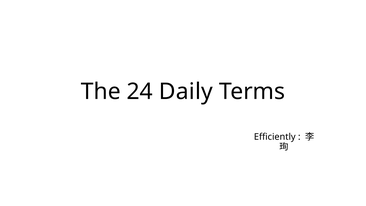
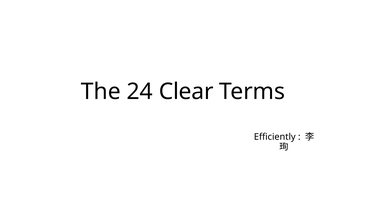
Daily: Daily -> Clear
